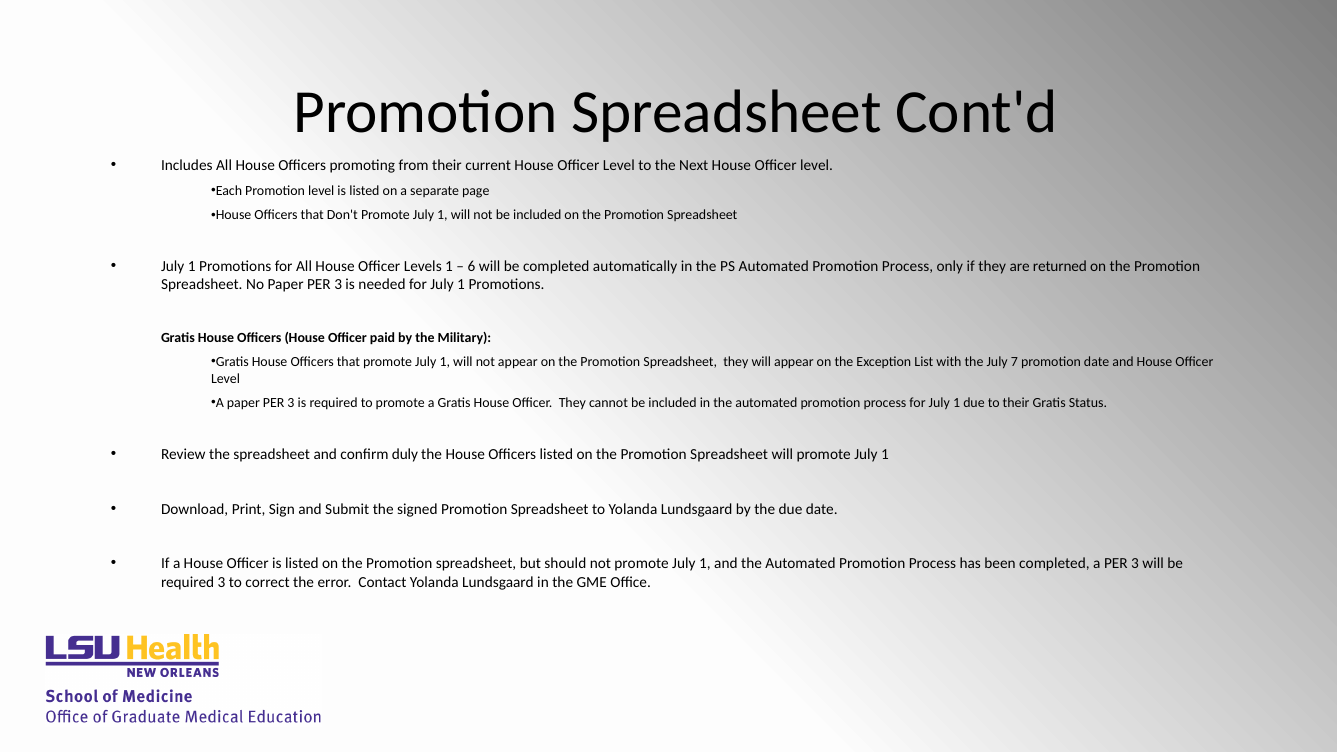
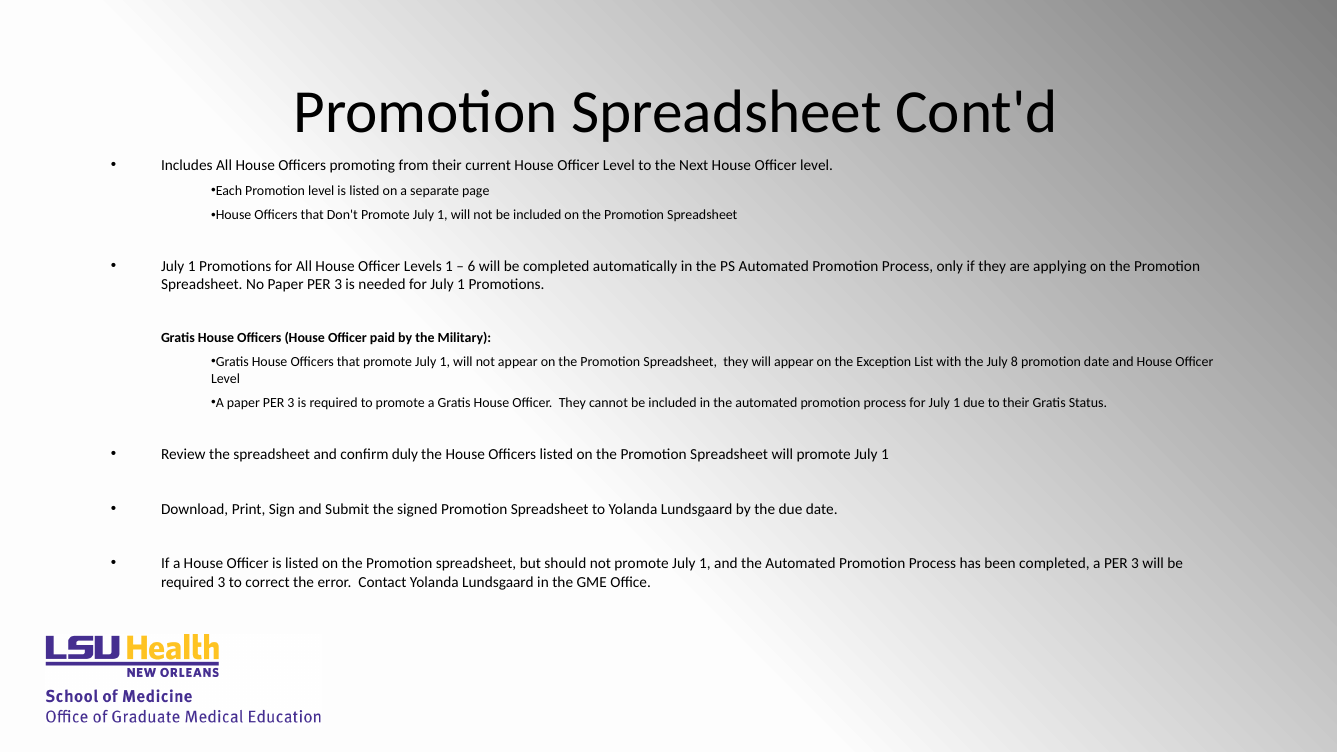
returned: returned -> applying
7: 7 -> 8
